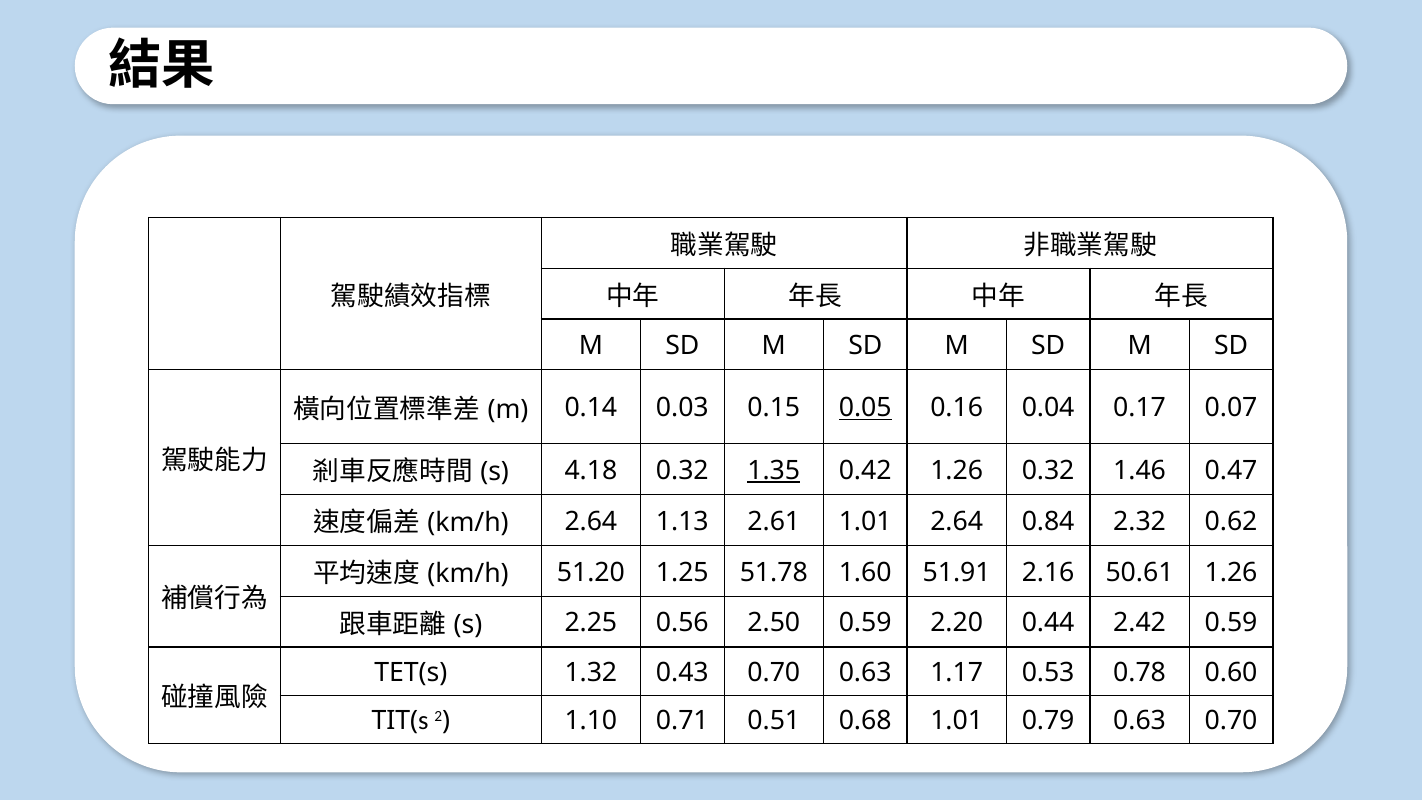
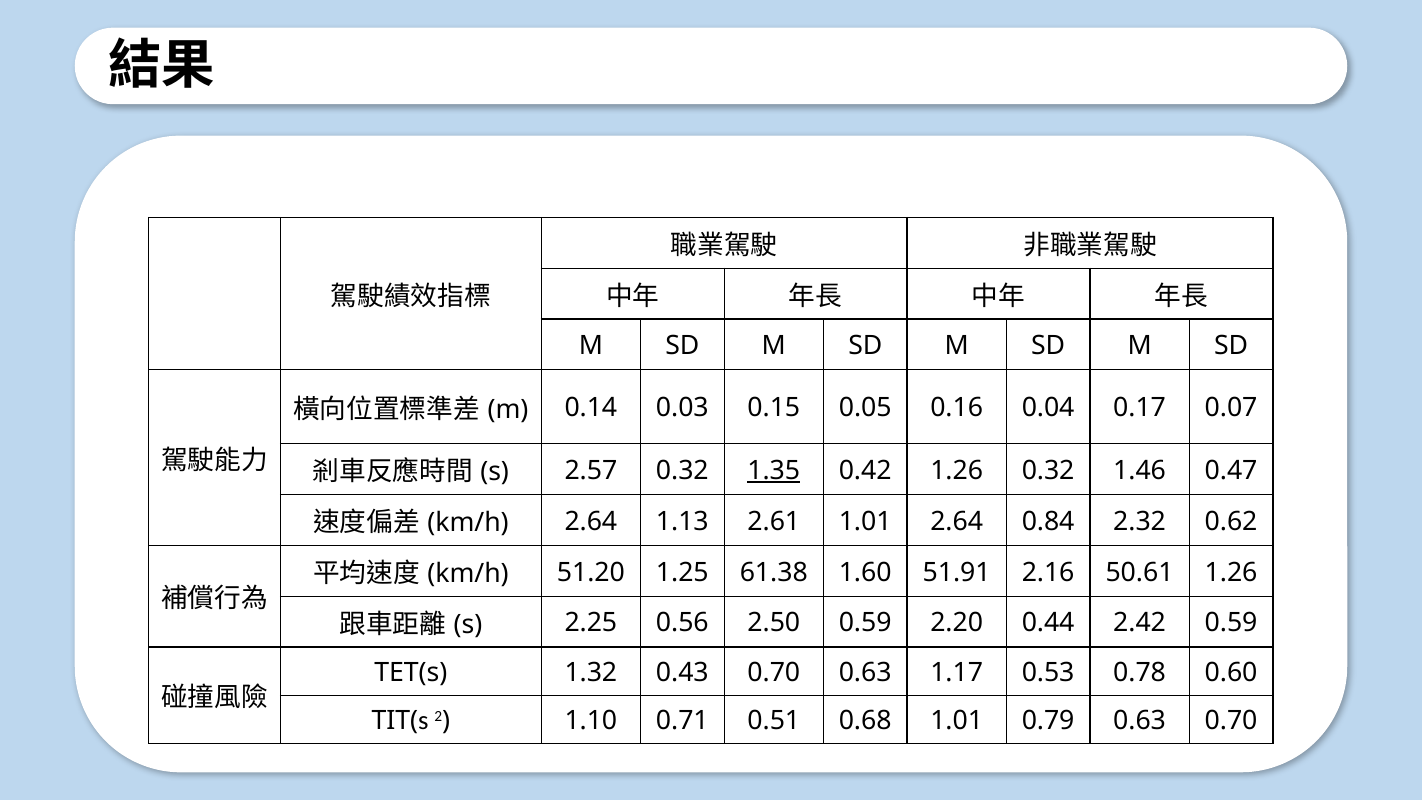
0.05 underline: present -> none
4.18: 4.18 -> 2.57
51.78: 51.78 -> 61.38
